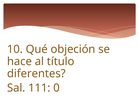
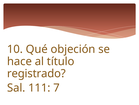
diferentes: diferentes -> registrado
0: 0 -> 7
